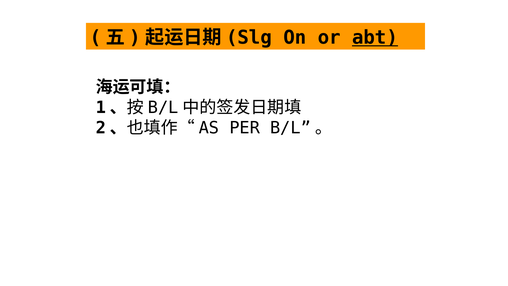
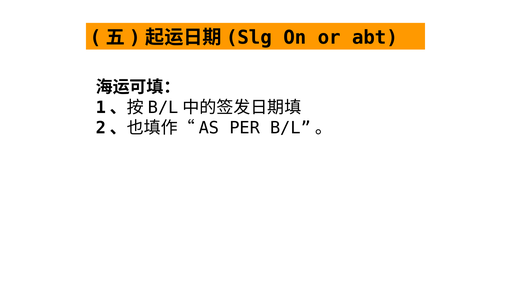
abt underline: present -> none
